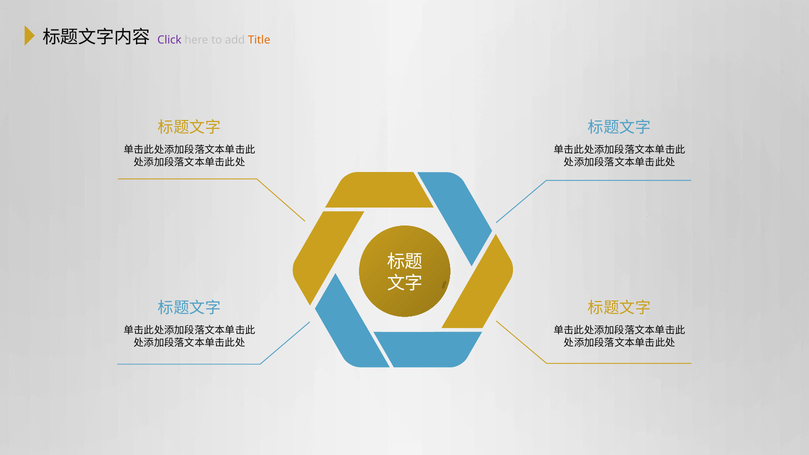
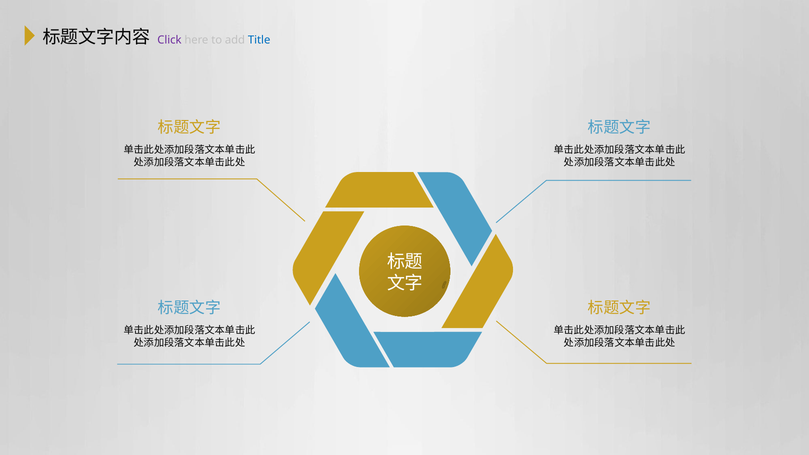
Title colour: orange -> blue
